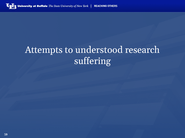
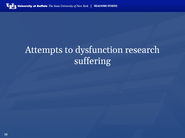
understood: understood -> dysfunction
